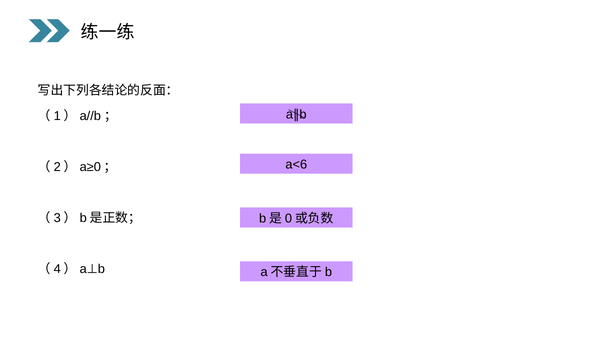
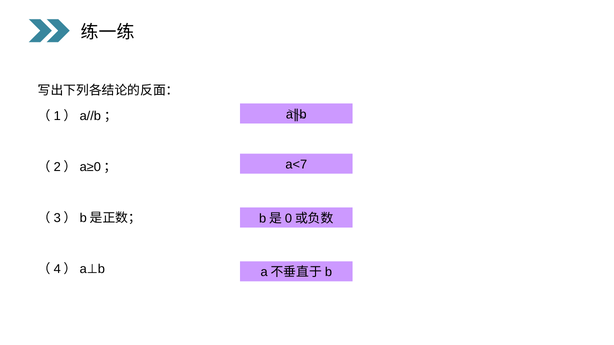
a<6: a<6 -> a<7
